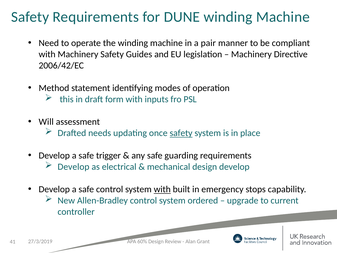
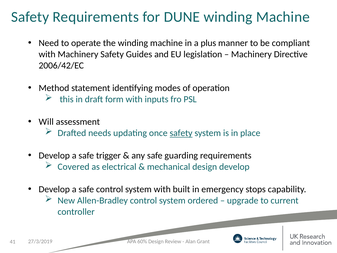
pair: pair -> plus
Develop at (73, 167): Develop -> Covered
with at (162, 189) underline: present -> none
